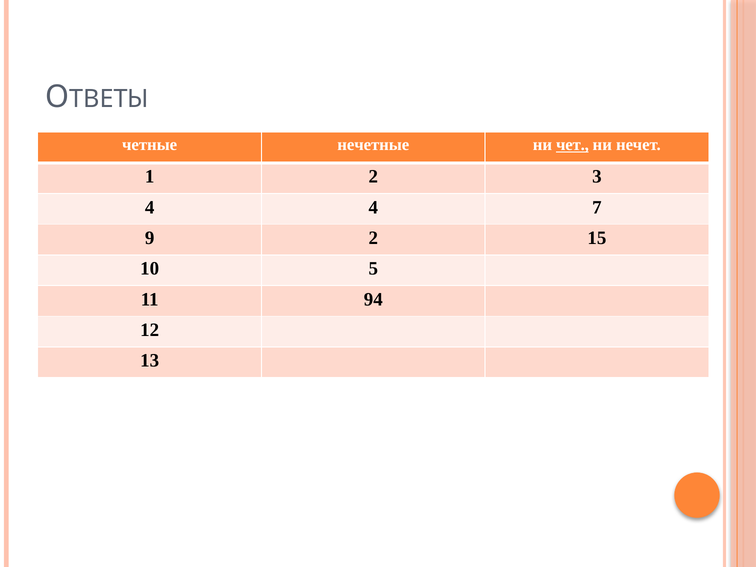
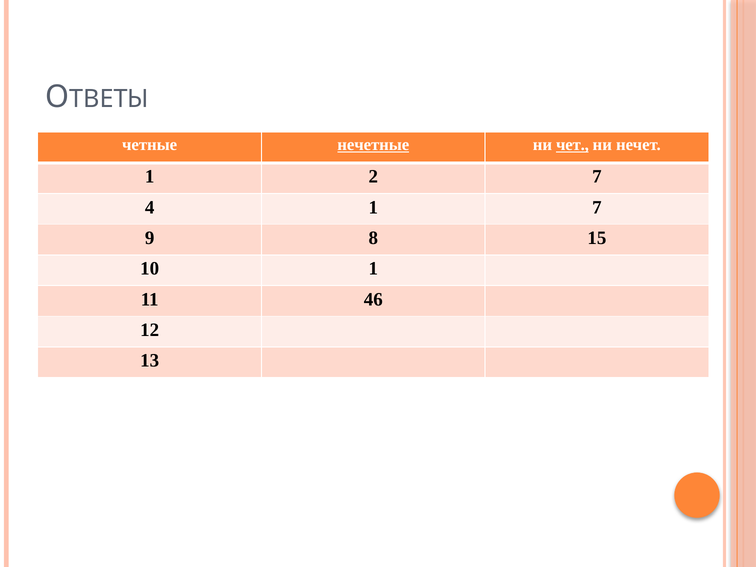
нечетные underline: none -> present
2 3: 3 -> 7
4 4: 4 -> 1
9 2: 2 -> 8
10 5: 5 -> 1
94: 94 -> 46
